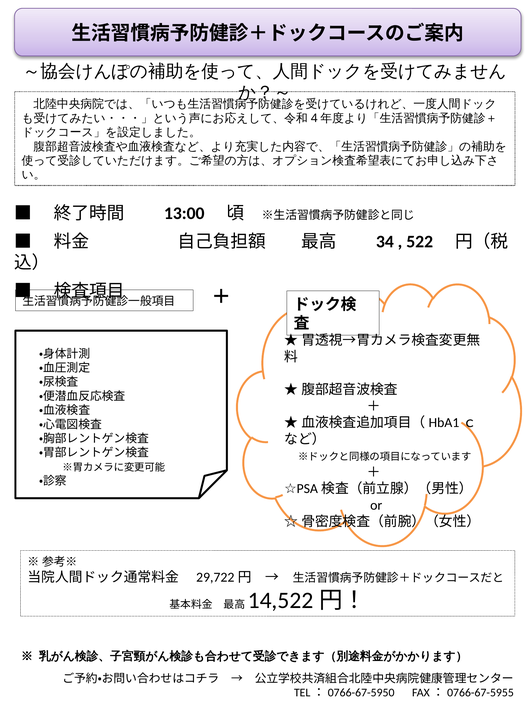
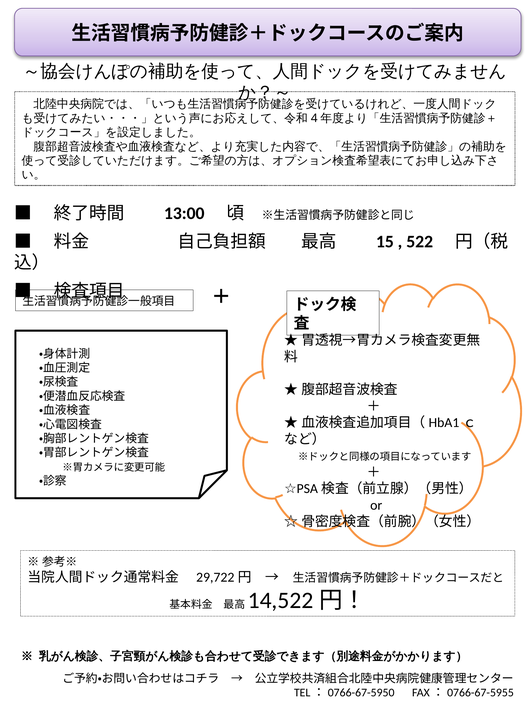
34: 34 -> 15
